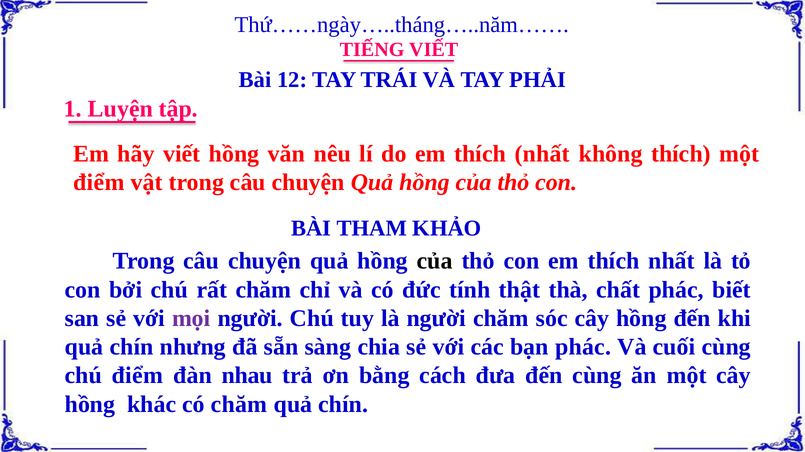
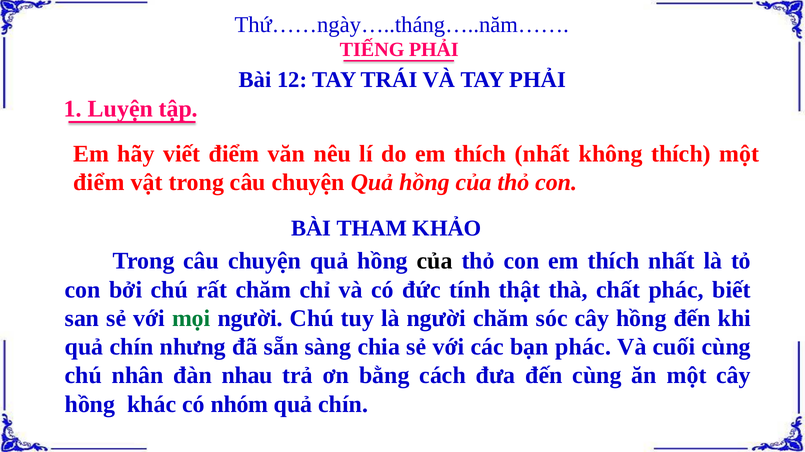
TIẾNG VIẾT: VIẾT -> PHẢI
viết hồng: hồng -> điểm
mọi colour: purple -> green
chú điểm: điểm -> nhân
có chăm: chăm -> nhóm
